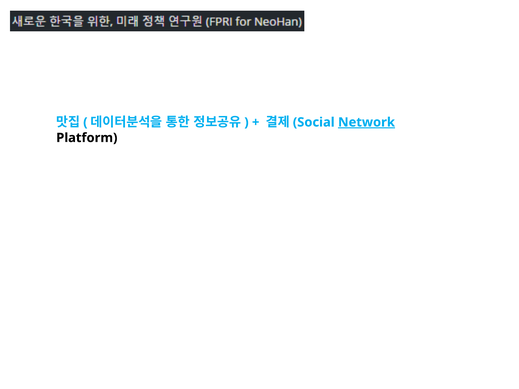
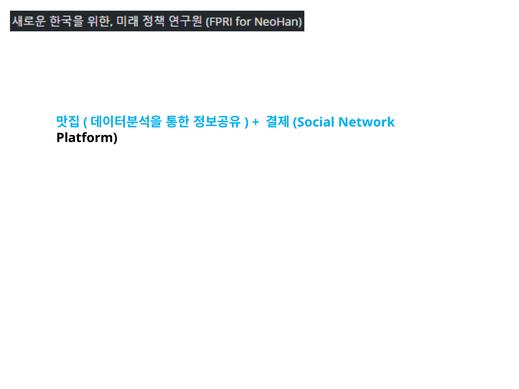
Network underline: present -> none
